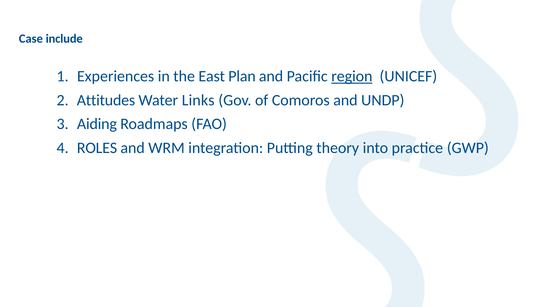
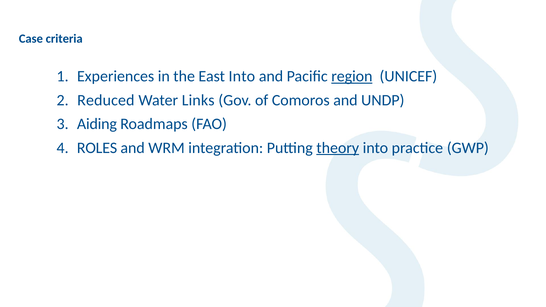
include: include -> criteria
East Plan: Plan -> Into
Attitudes: Attitudes -> Reduced
theory underline: none -> present
